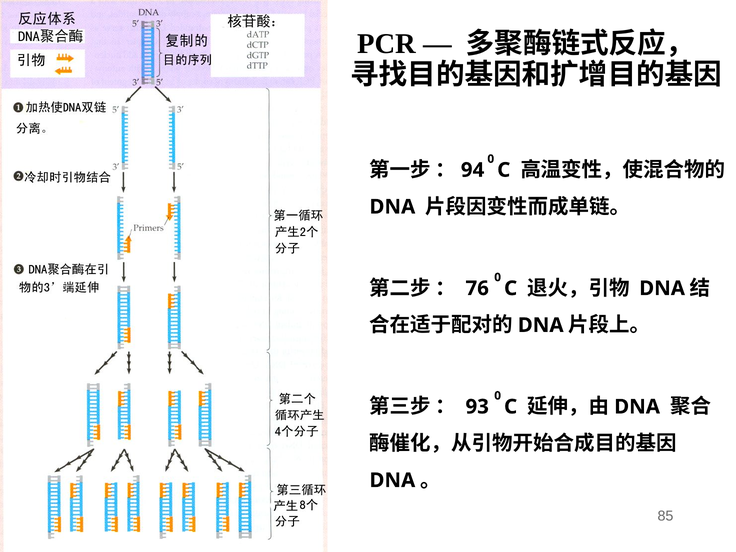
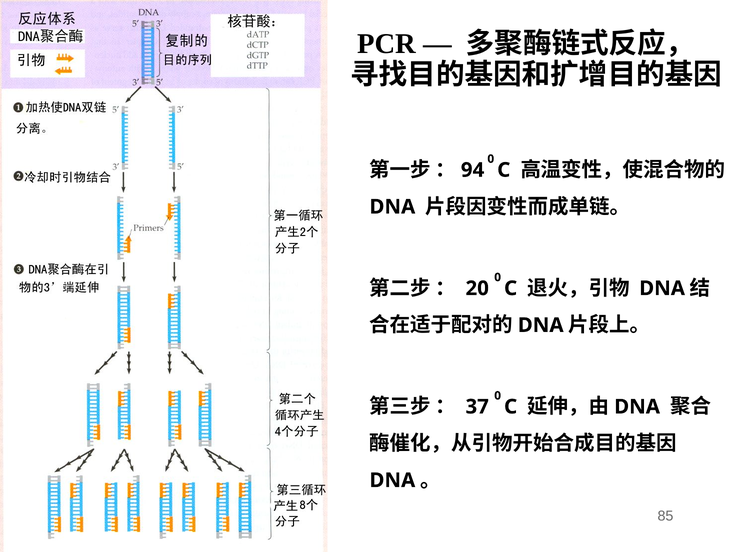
76: 76 -> 20
93: 93 -> 37
